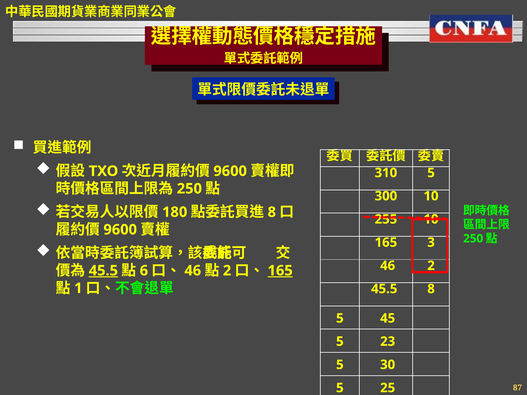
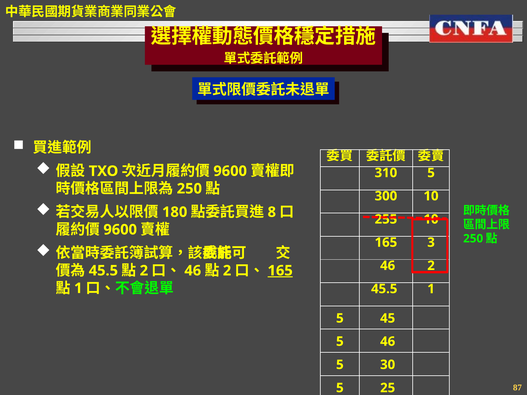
45.5 at (103, 271) underline: present -> none
6 at (144, 271): 6 -> 2
45.5 8: 8 -> 1
5 23: 23 -> 46
